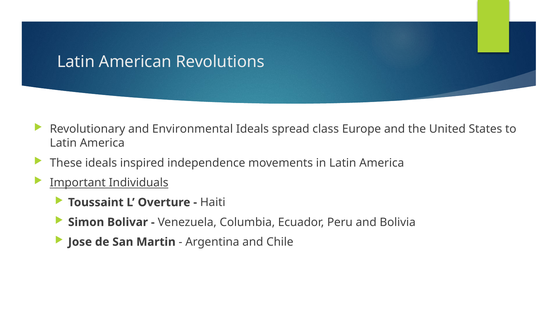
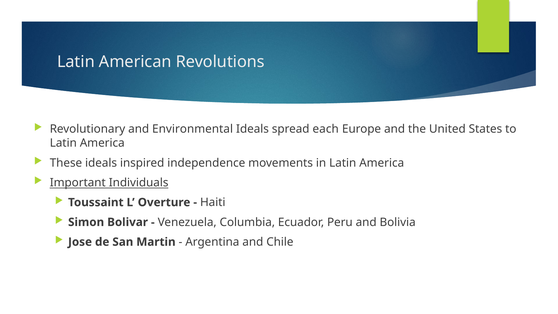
class: class -> each
